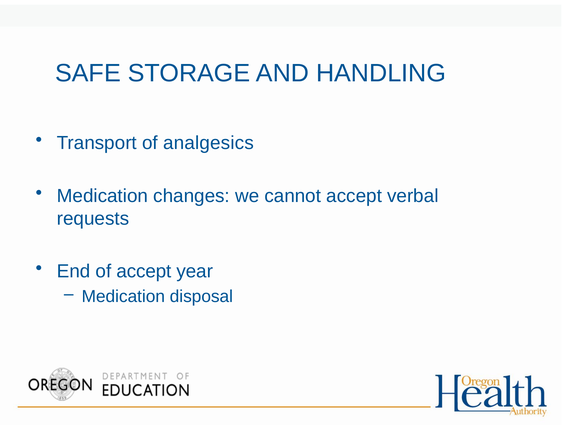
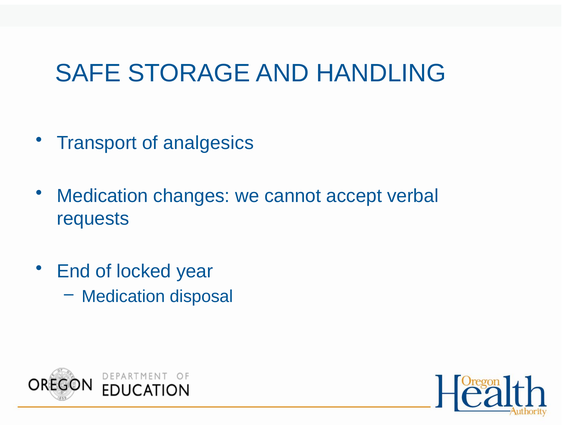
of accept: accept -> locked
